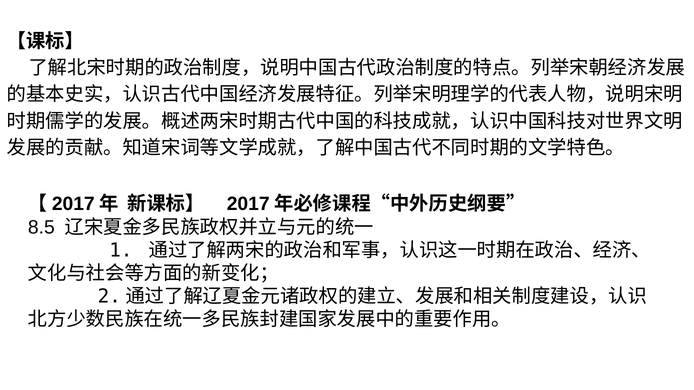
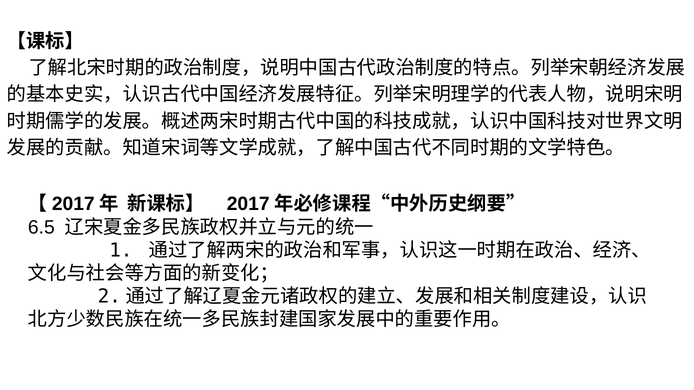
8.5: 8.5 -> 6.5
